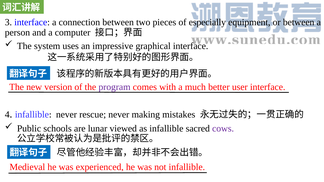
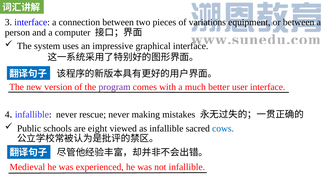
especially: especially -> variations
lunar: lunar -> eight
cows colour: purple -> blue
